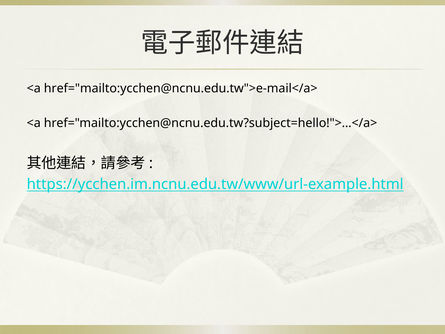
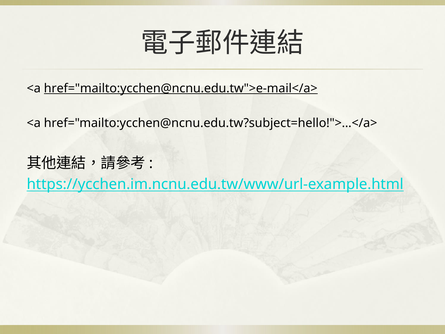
href="mailto:ycchen@ncnu.edu.tw">e-mail</a> underline: none -> present
